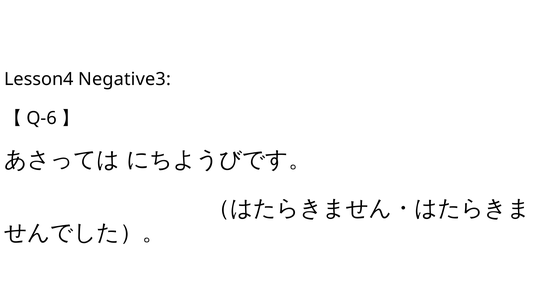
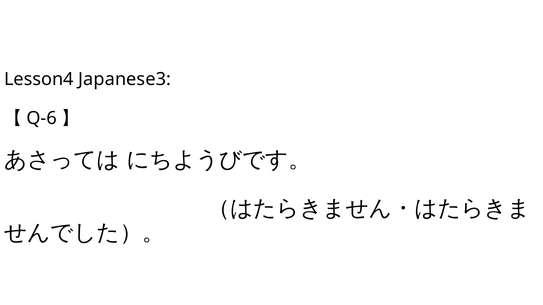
Negative3: Negative3 -> Japanese3
